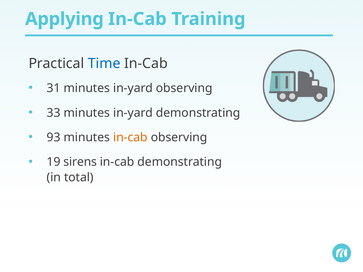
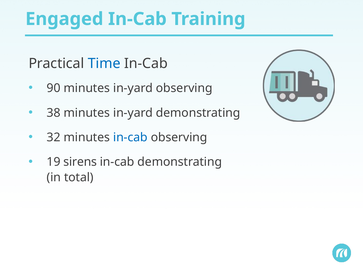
Applying: Applying -> Engaged
31: 31 -> 90
33: 33 -> 38
93: 93 -> 32
in-cab at (130, 137) colour: orange -> blue
